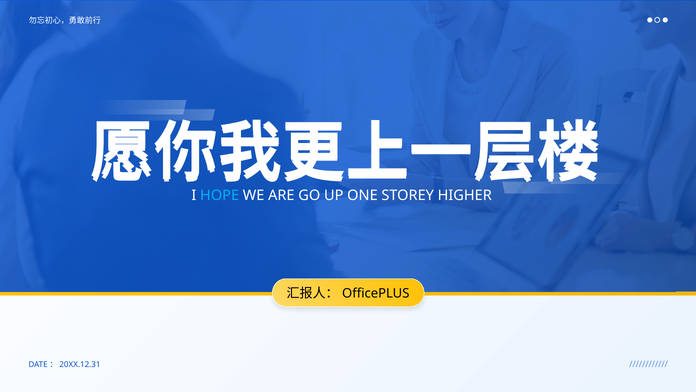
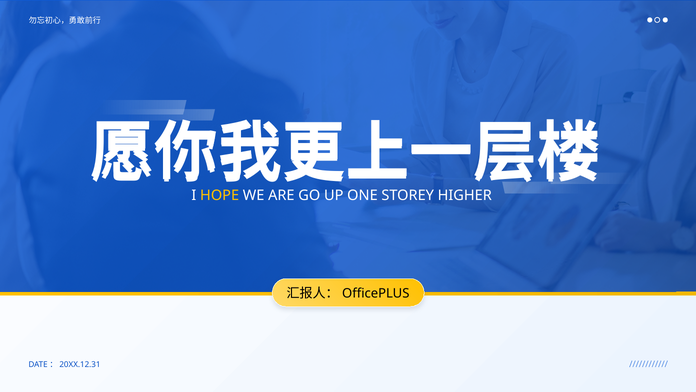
HOPE colour: light blue -> yellow
